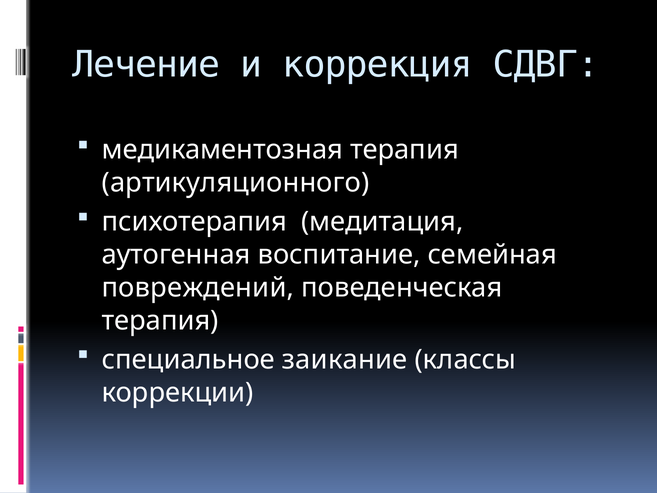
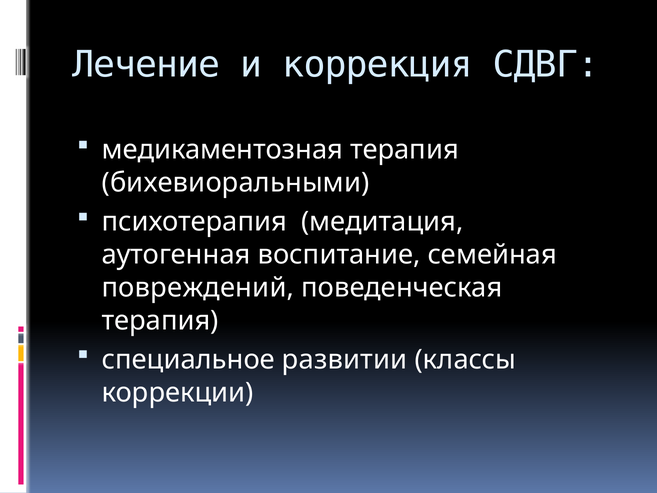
артикуляционного: артикуляционного -> бихевиоральными
заикание: заикание -> развитии
